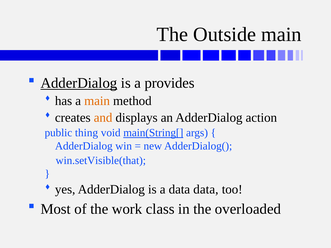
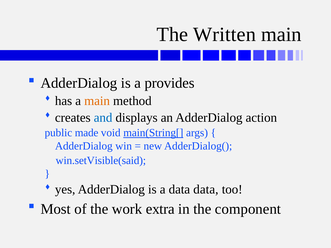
Outside: Outside -> Written
AdderDialog at (79, 83) underline: present -> none
and colour: orange -> blue
thing: thing -> made
win.setVisible(that: win.setVisible(that -> win.setVisible(said
class: class -> extra
overloaded: overloaded -> component
